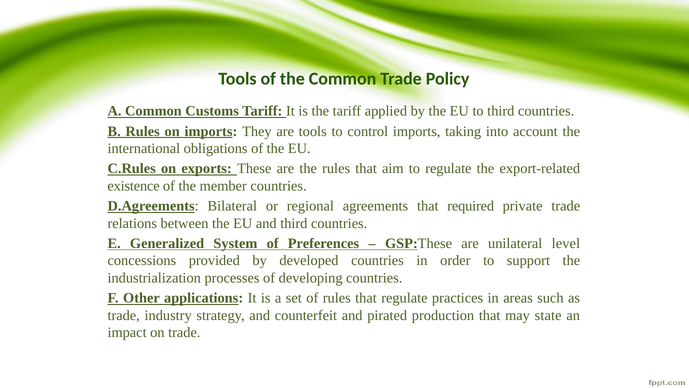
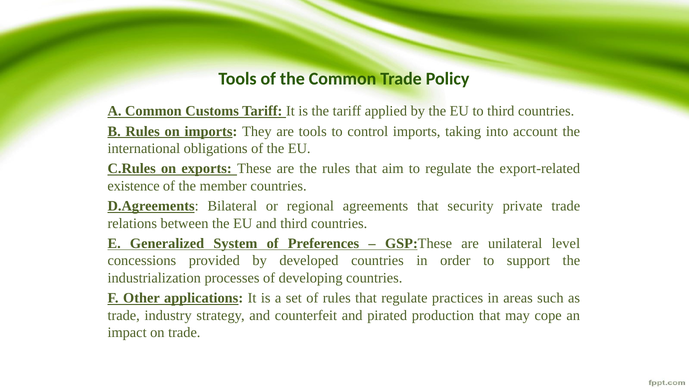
required: required -> security
state: state -> cope
